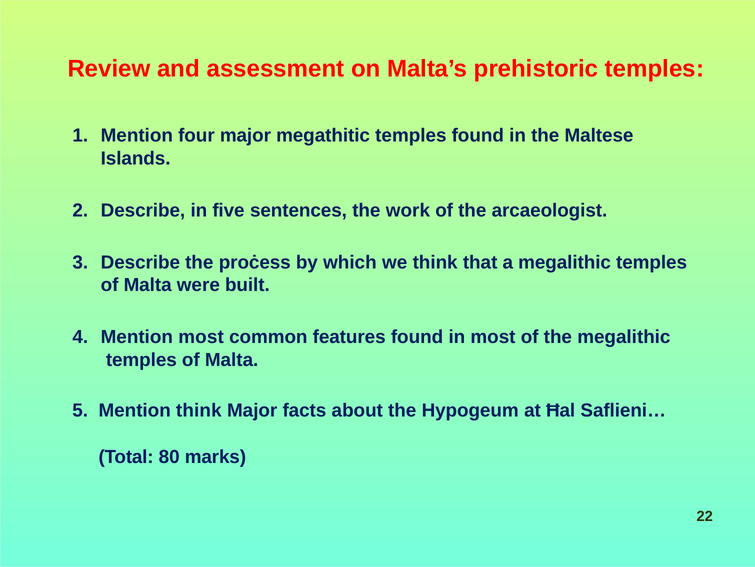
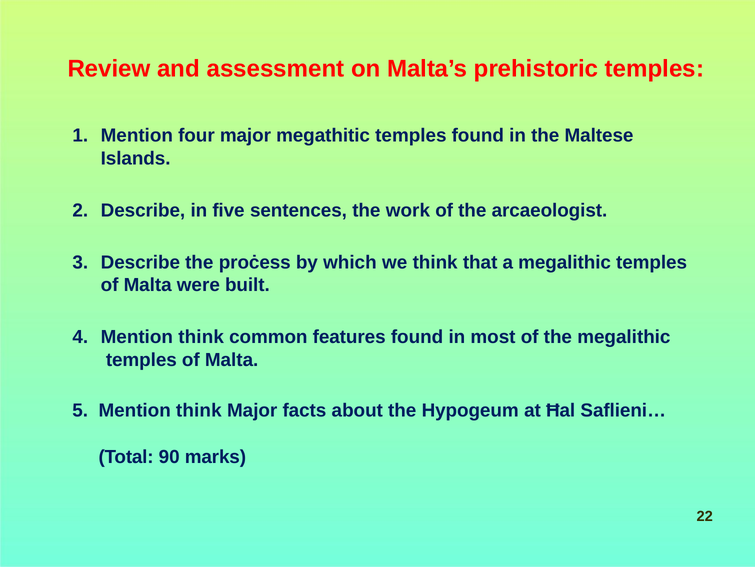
most at (201, 337): most -> think
80: 80 -> 90
